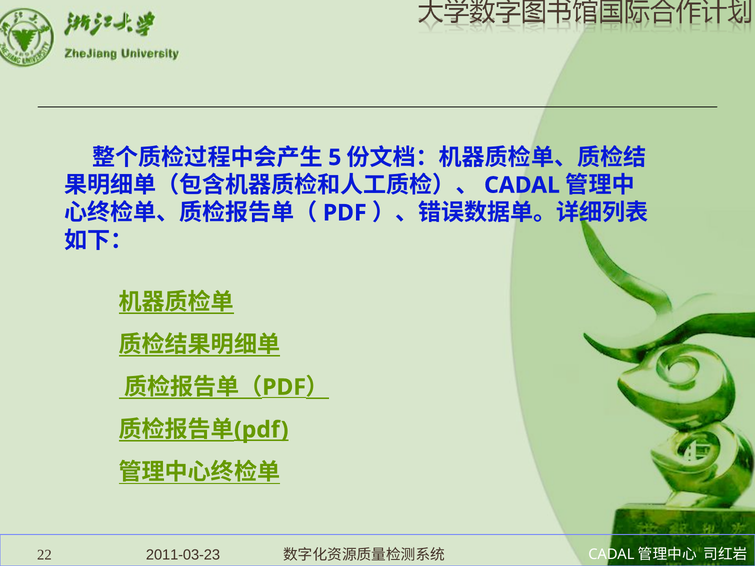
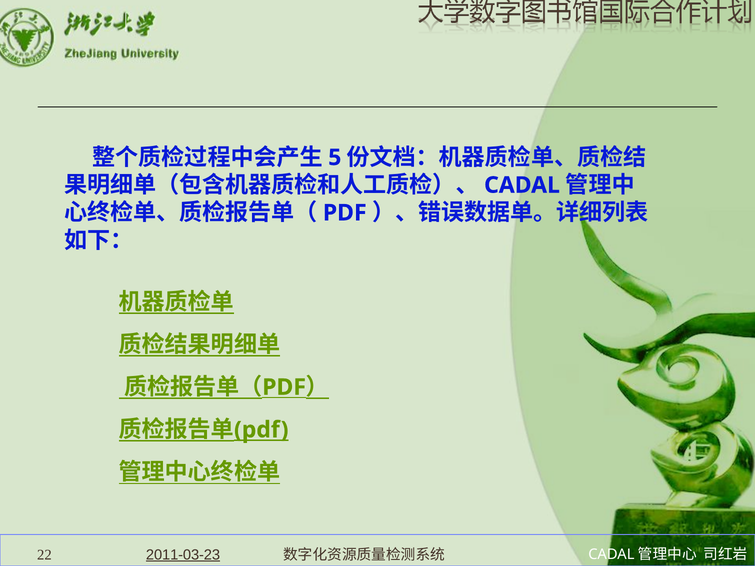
2011-03-23 underline: none -> present
